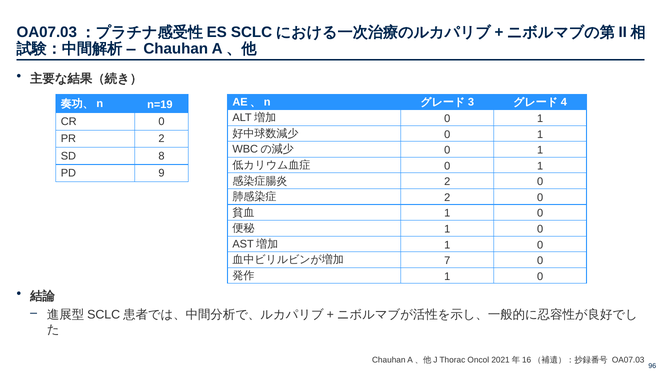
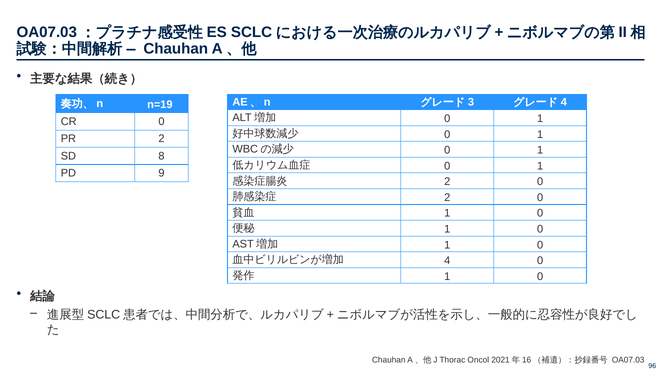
7: 7 -> 4
